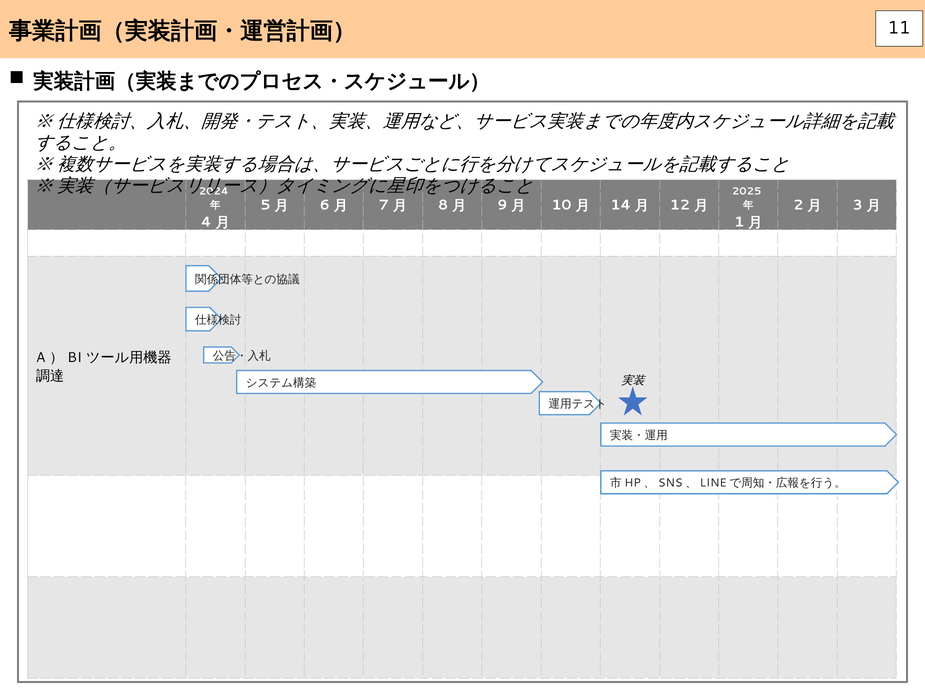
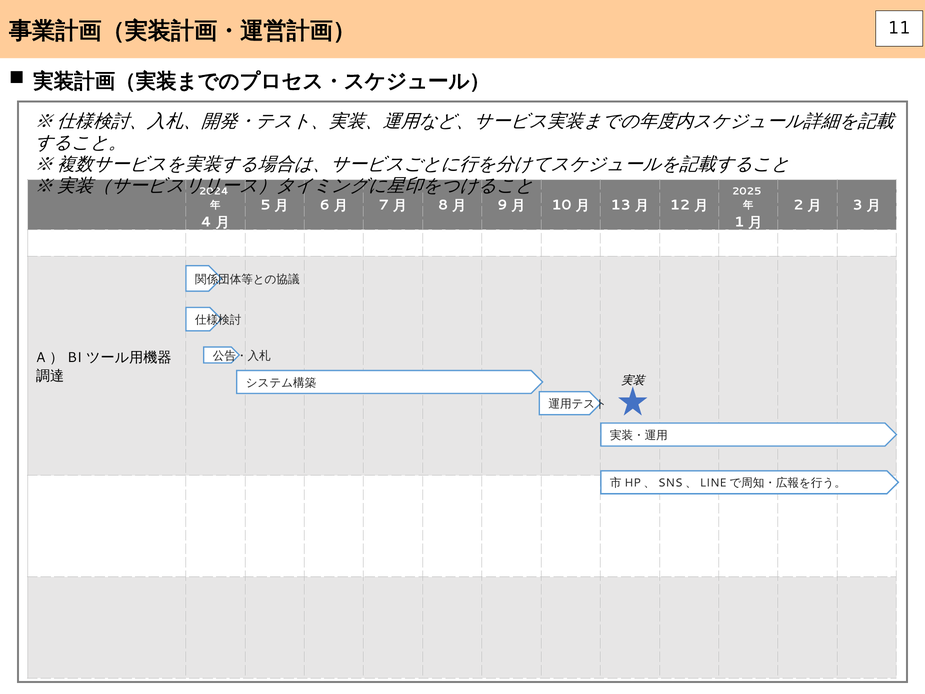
14: 14 -> 13
